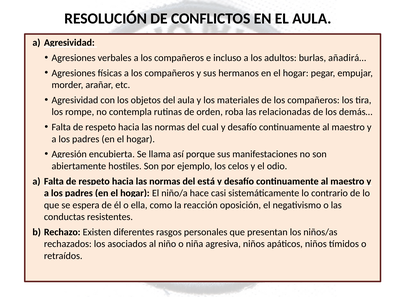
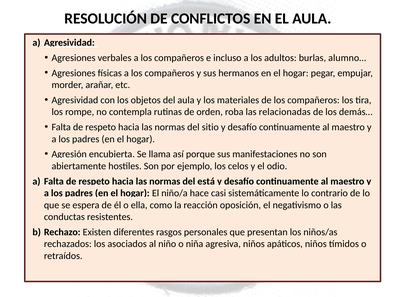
añadirá…: añadirá… -> alumno…
cual: cual -> sitio
